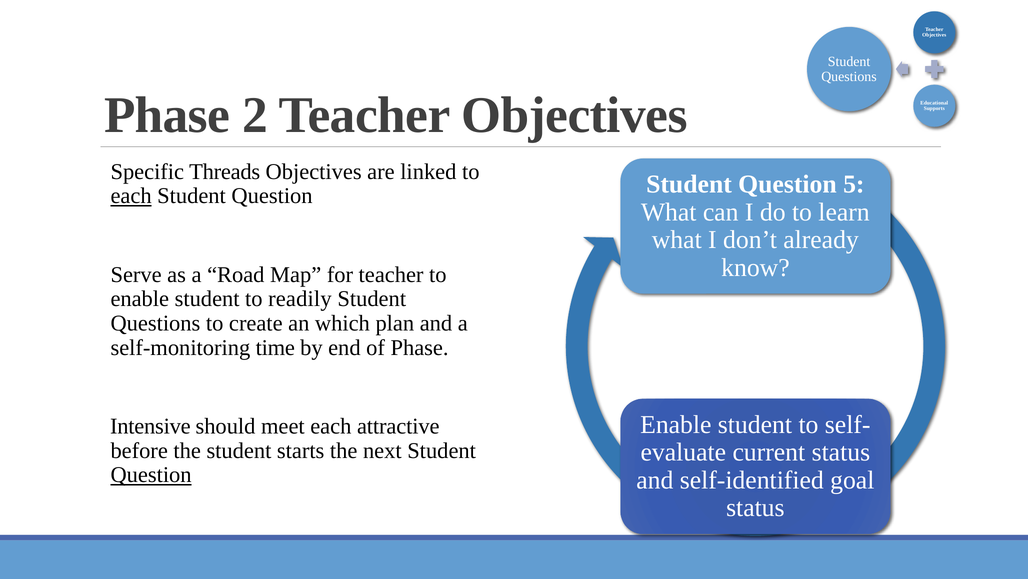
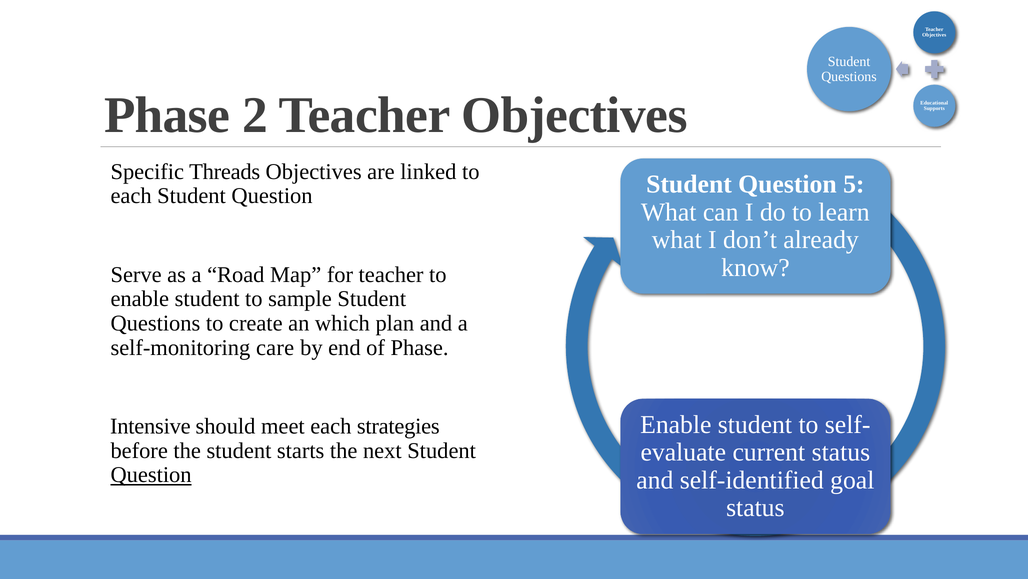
each at (131, 196) underline: present -> none
readily: readily -> sample
time: time -> care
attractive: attractive -> strategies
